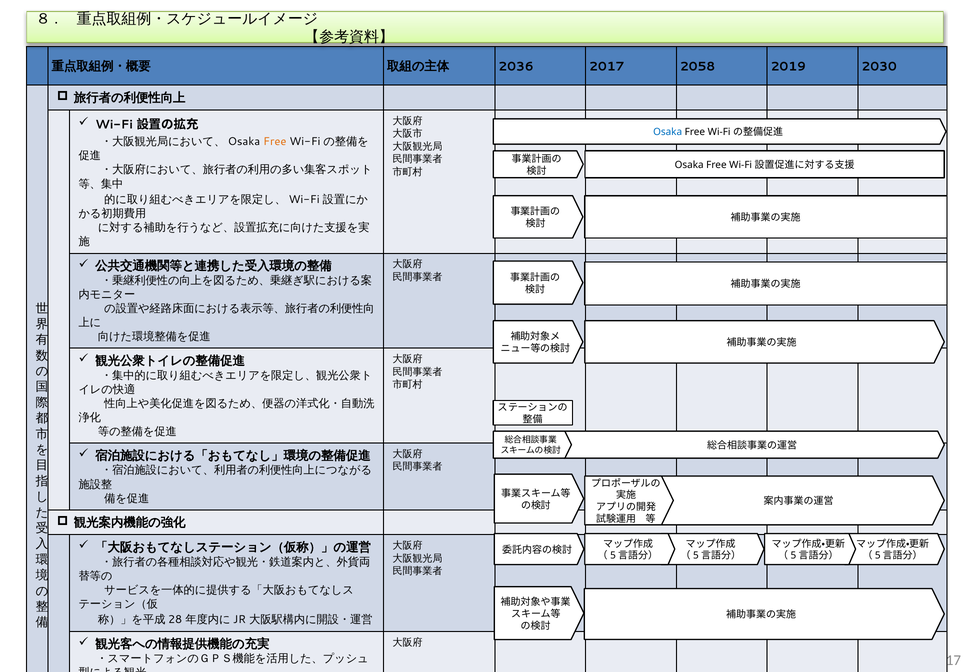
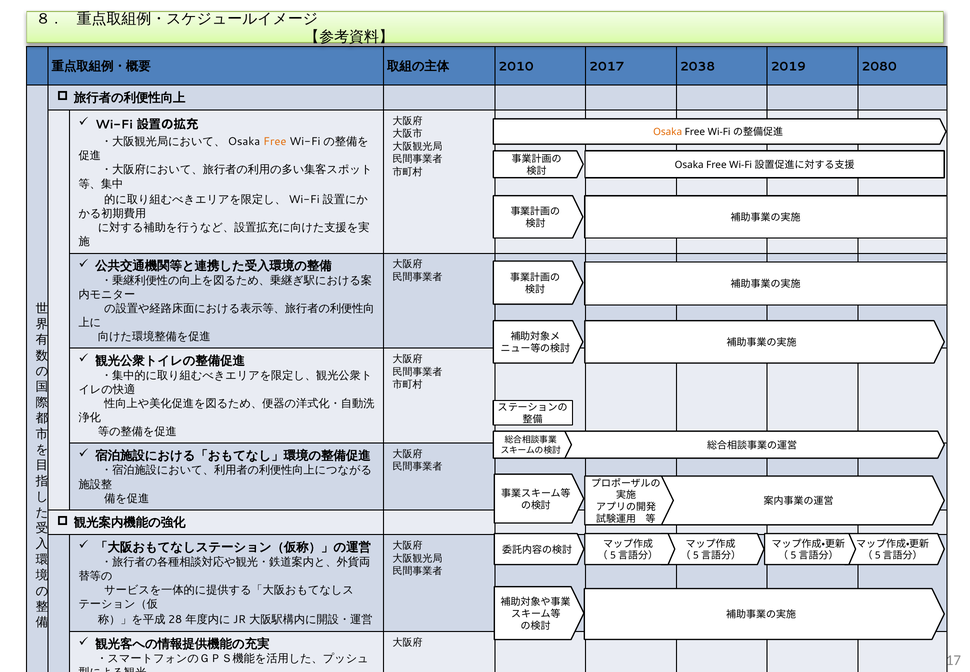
2036: 2036 -> 2010
2058: 2058 -> 2038
2030: 2030 -> 2080
Osaka at (668, 132) colour: blue -> orange
